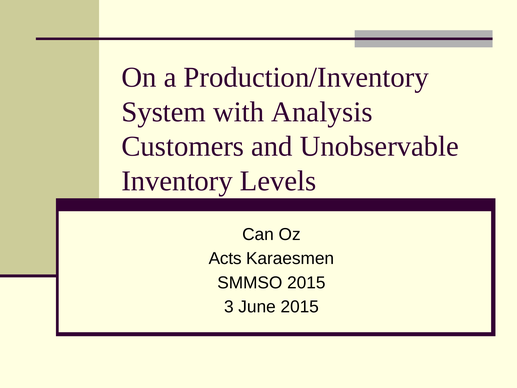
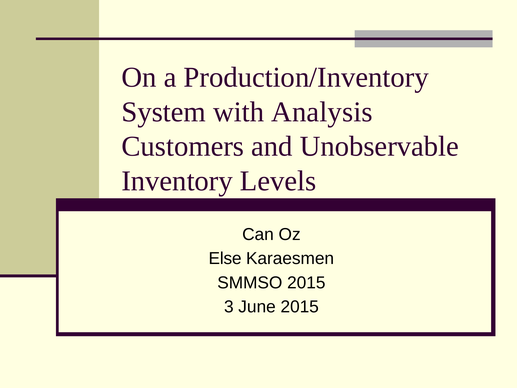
Acts: Acts -> Else
